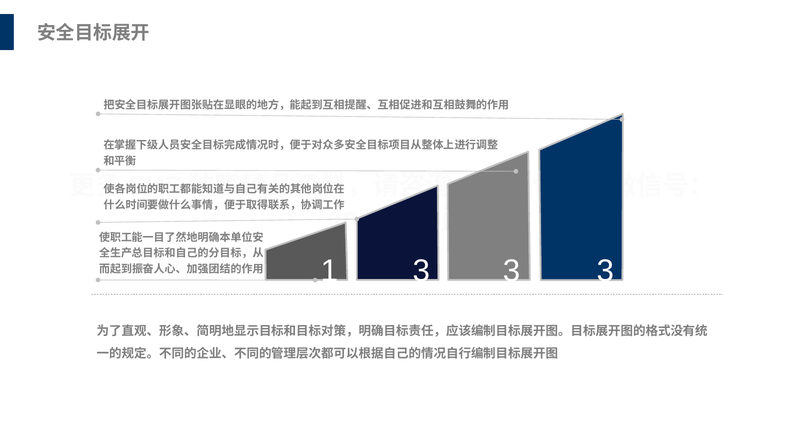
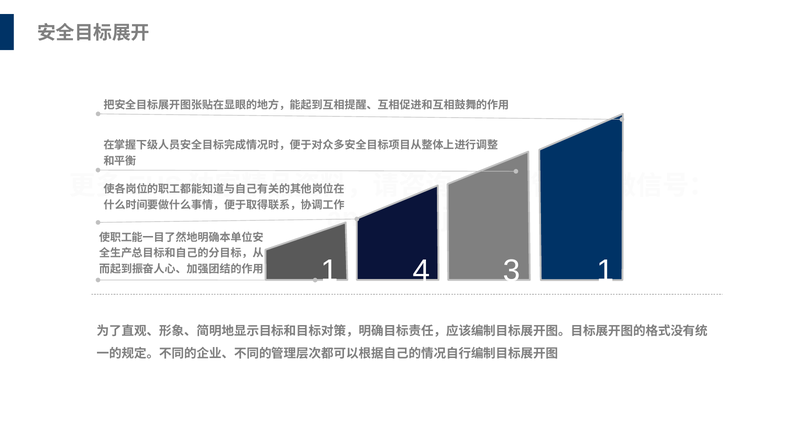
1 3: 3 -> 4
3 at (605, 271): 3 -> 1
